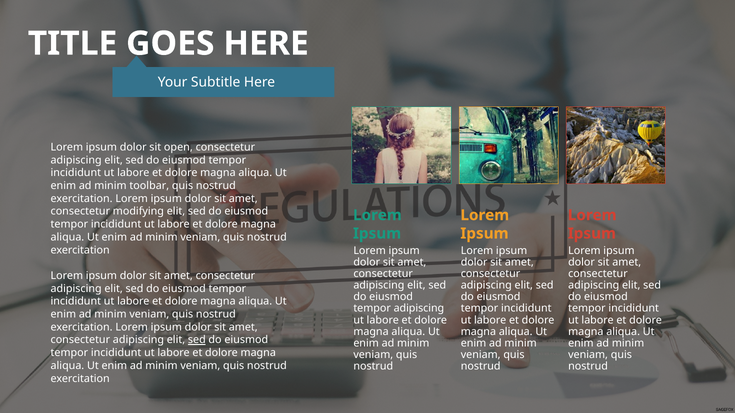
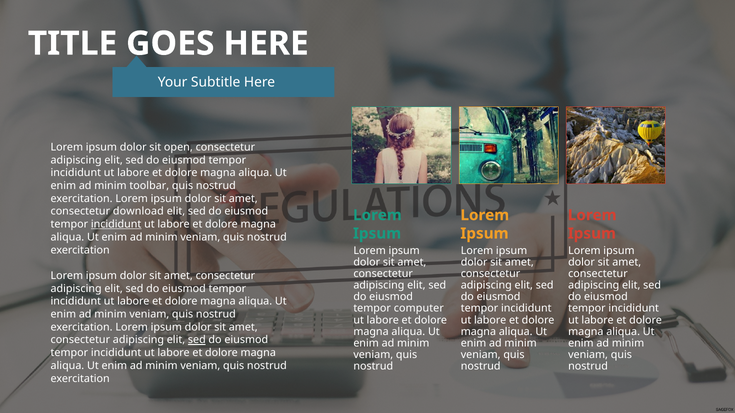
modifying: modifying -> download
incididunt at (116, 224) underline: none -> present
tempor adipiscing: adipiscing -> computer
